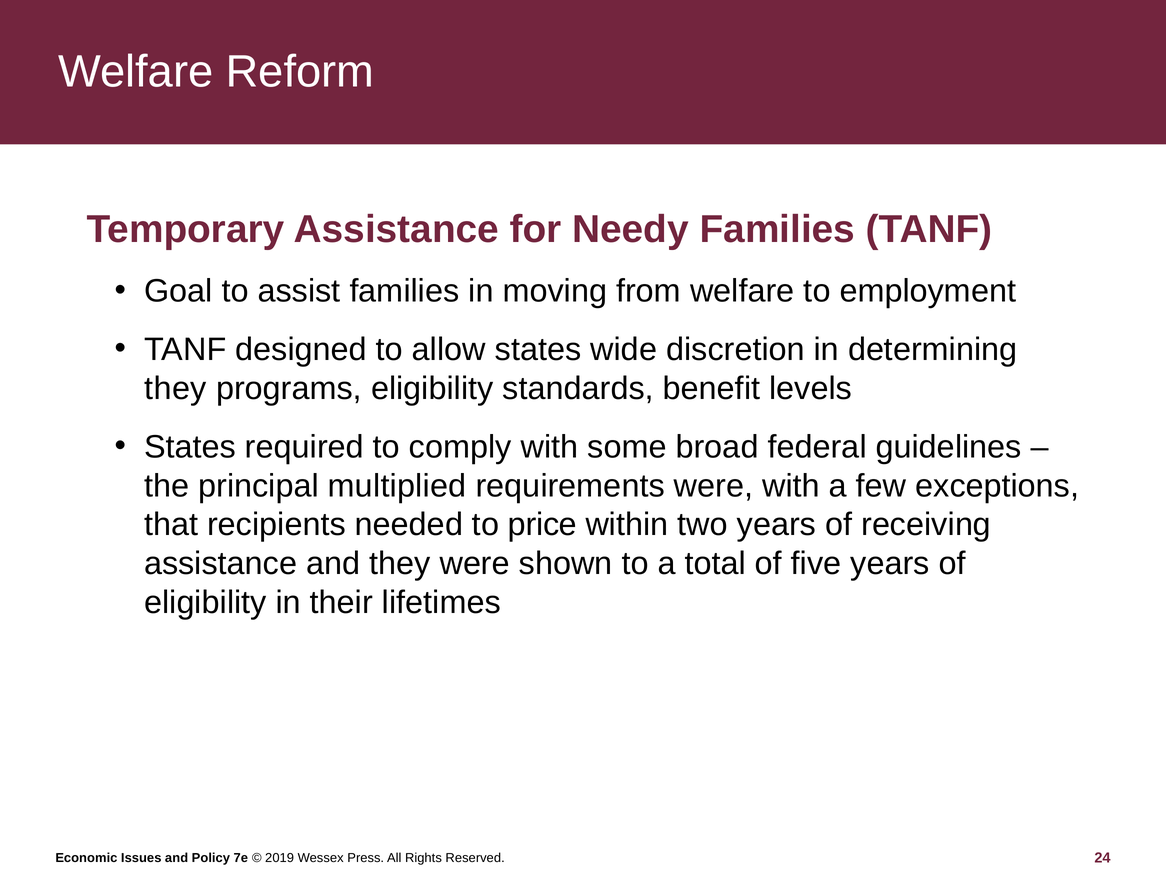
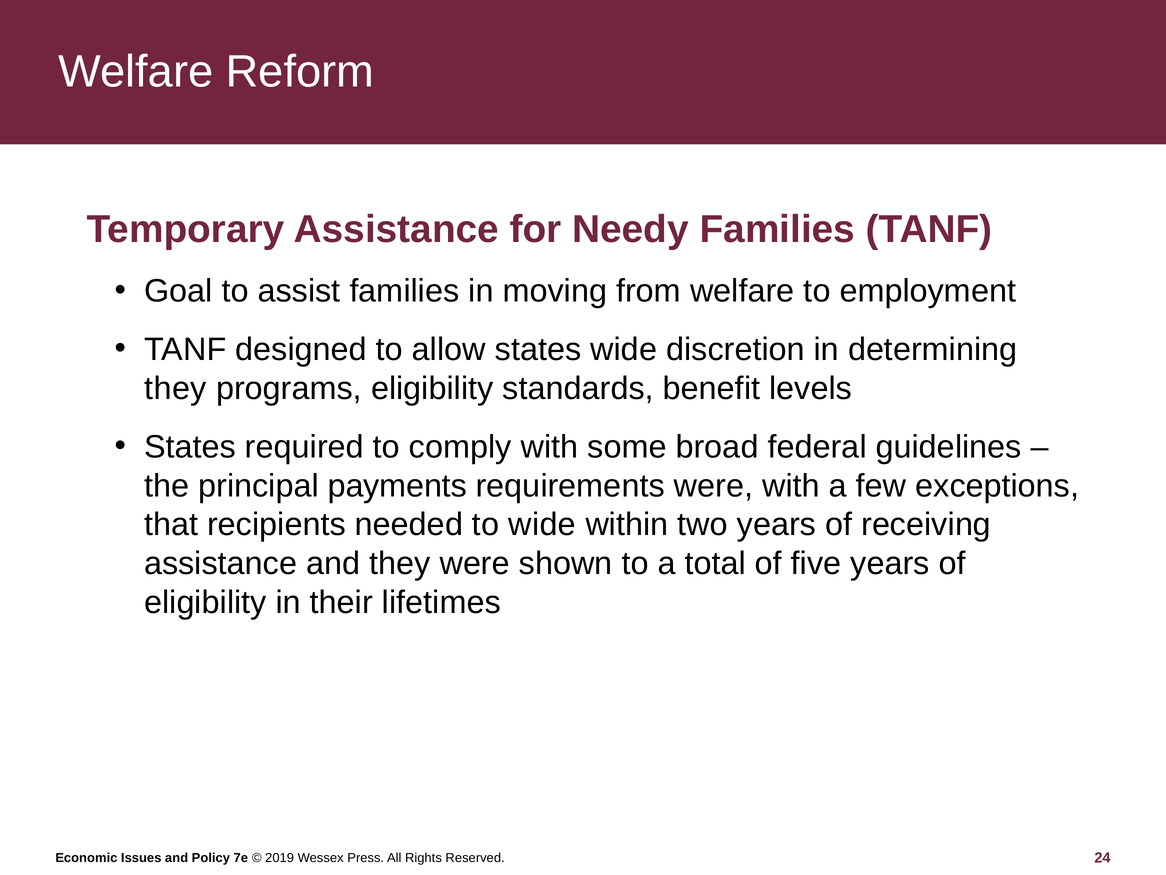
multiplied: multiplied -> payments
to price: price -> wide
